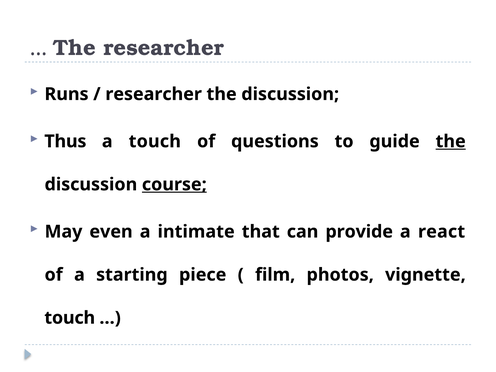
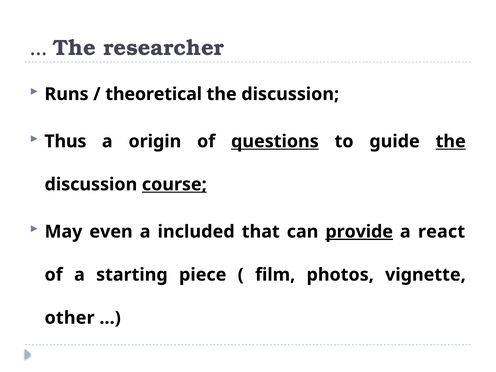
researcher at (154, 94): researcher -> theoretical
a touch: touch -> origin
questions underline: none -> present
intimate: intimate -> included
provide underline: none -> present
touch at (70, 318): touch -> other
